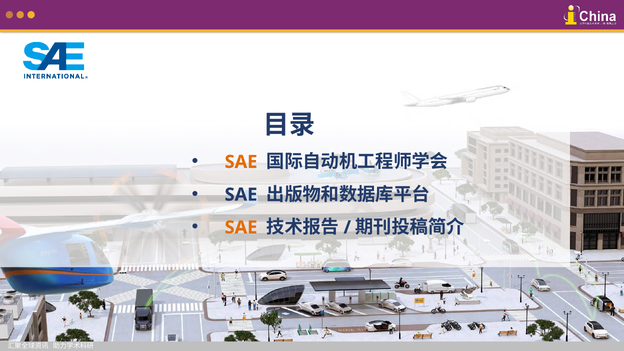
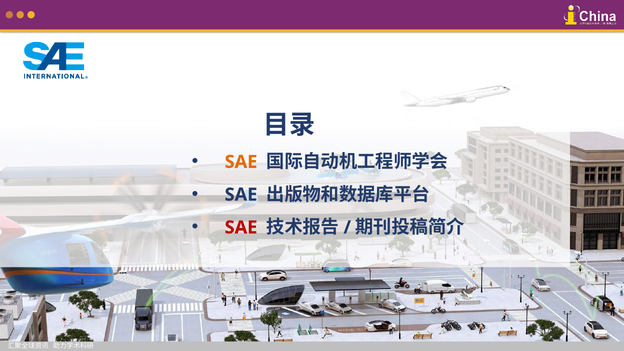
SAE at (241, 227) colour: orange -> red
